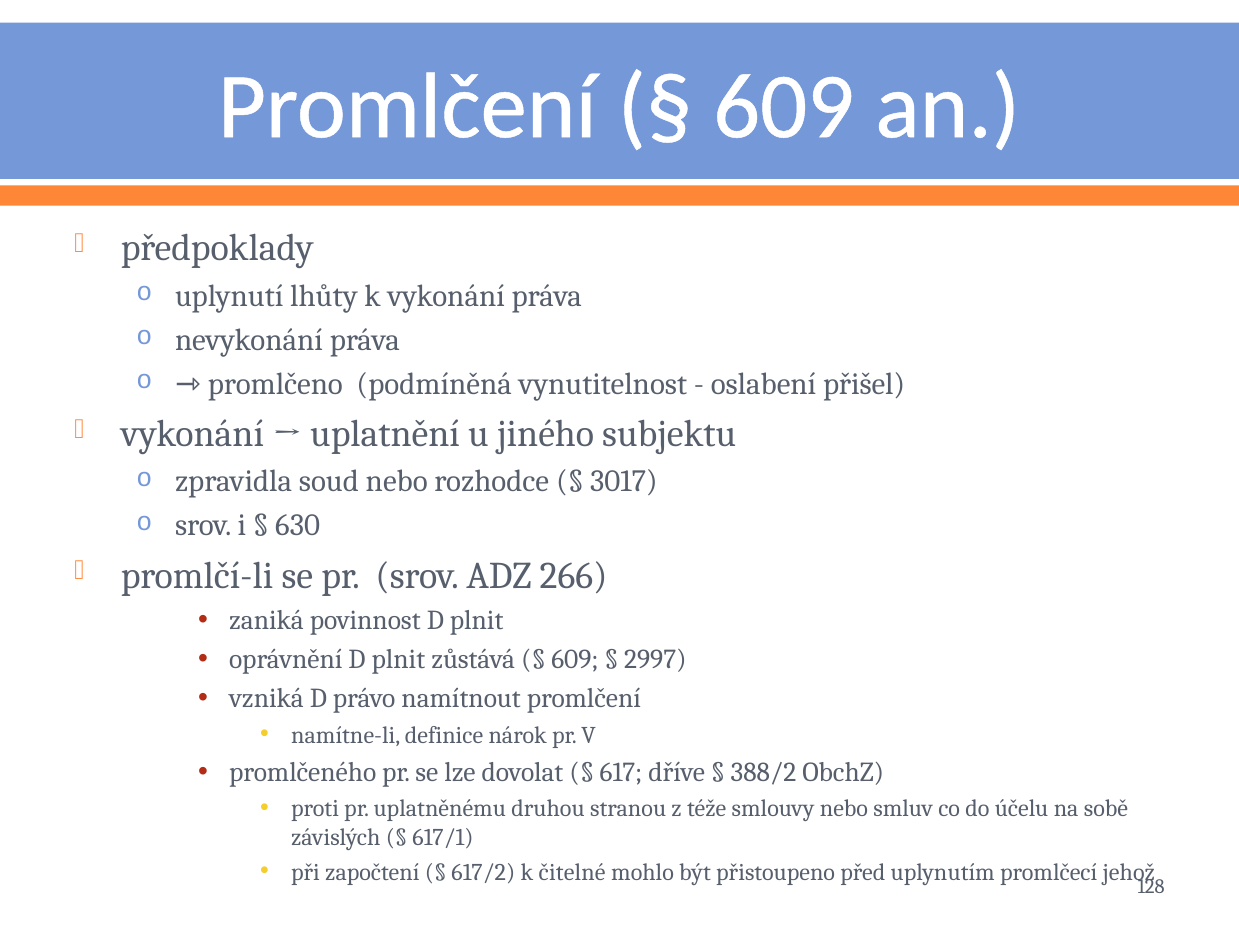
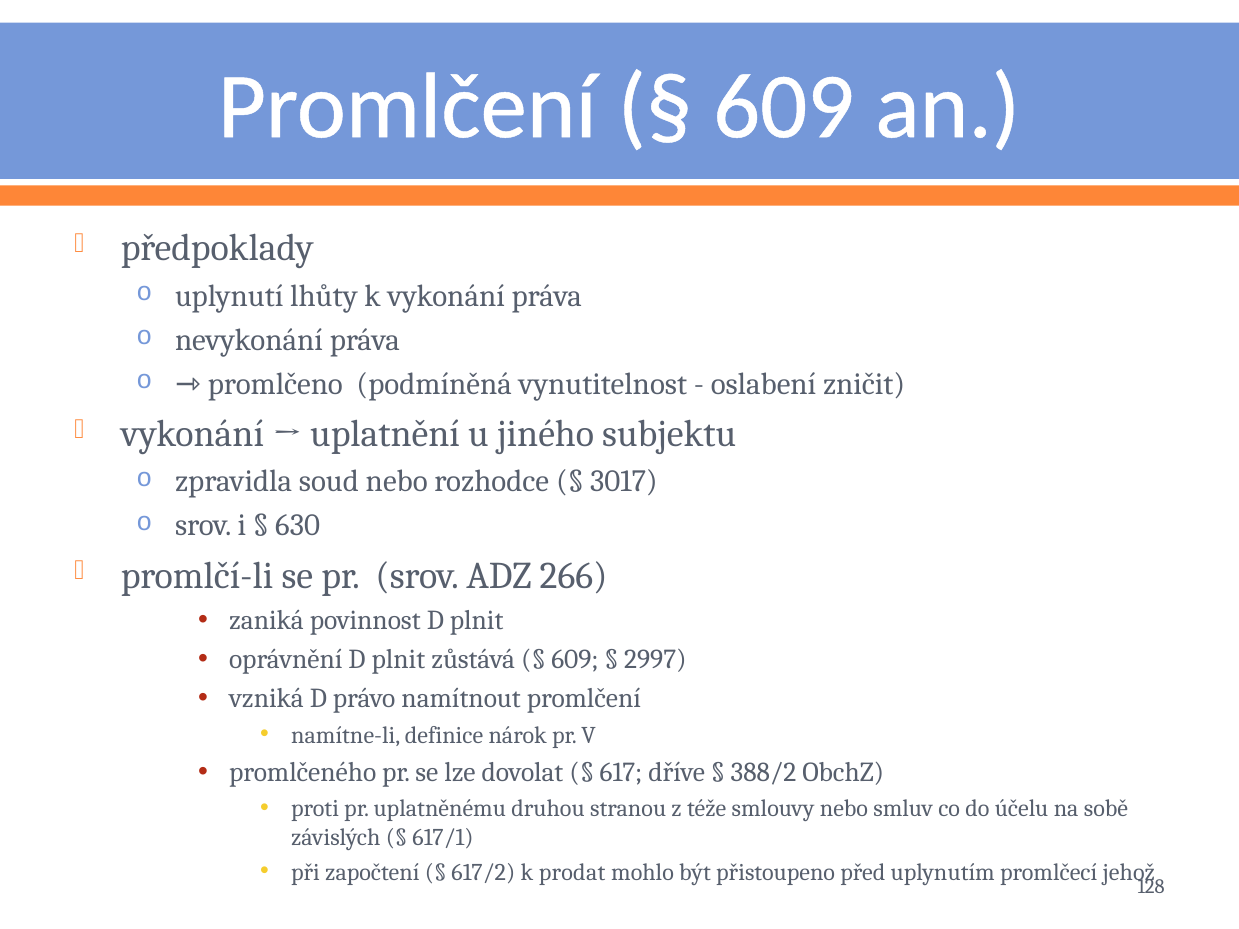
přišel: přišel -> zničit
čitelné: čitelné -> prodat
